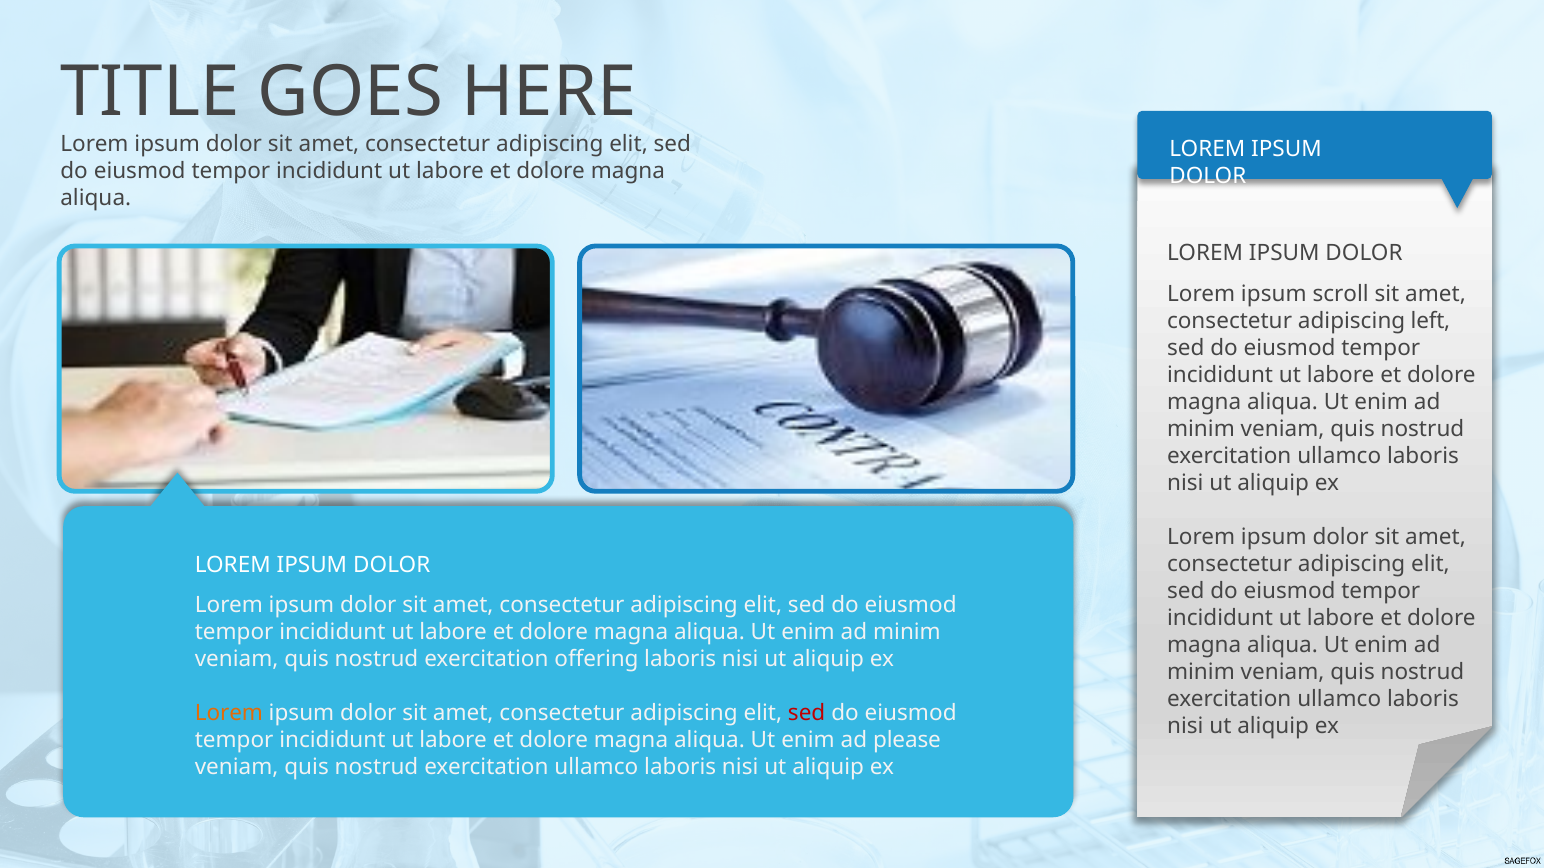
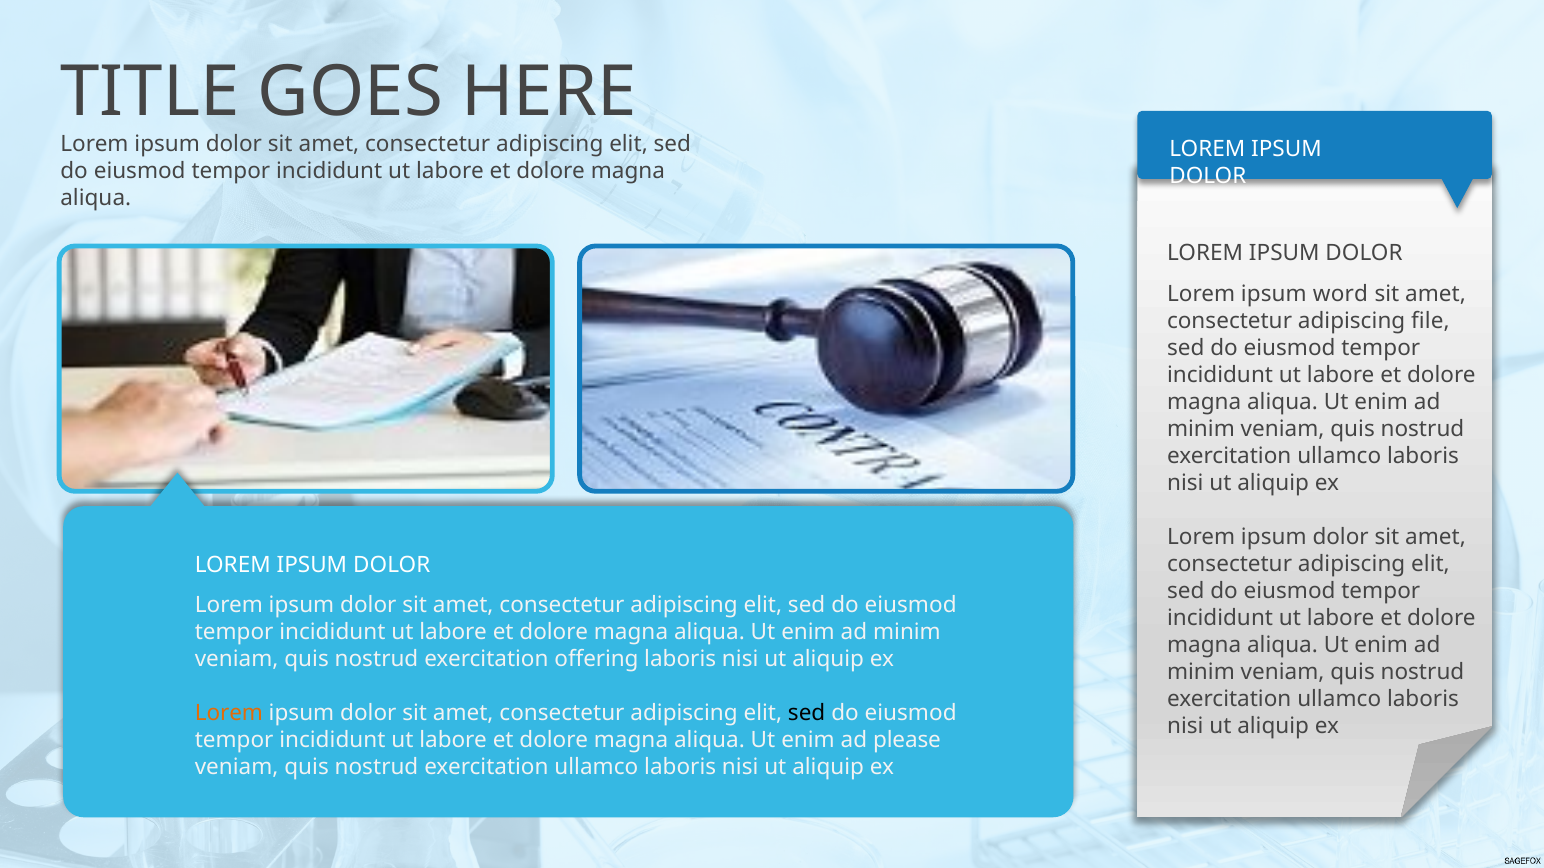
scroll: scroll -> word
left: left -> file
sed at (807, 714) colour: red -> black
